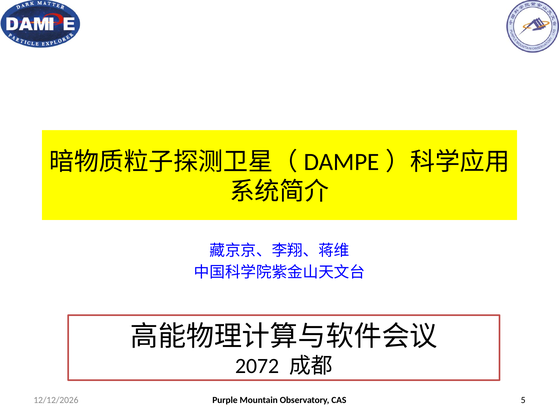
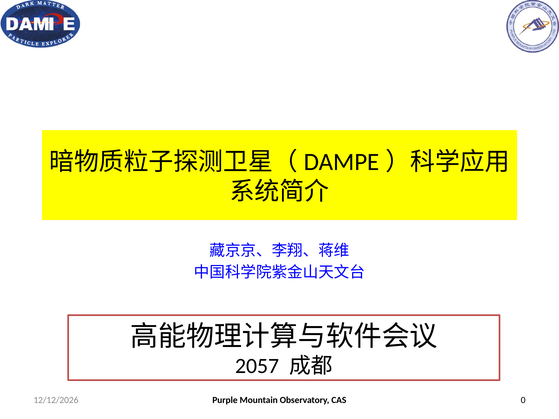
2072: 2072 -> 2057
5: 5 -> 0
